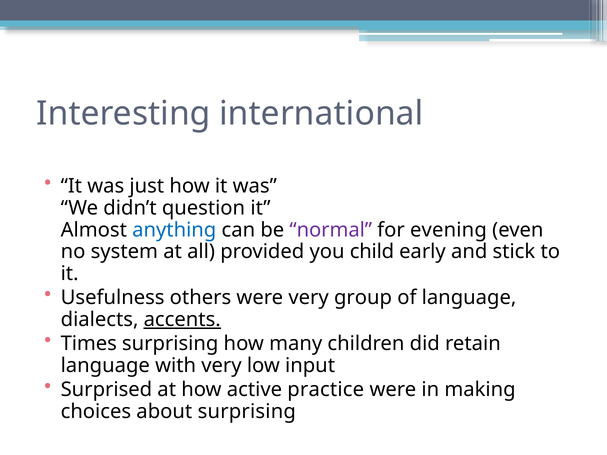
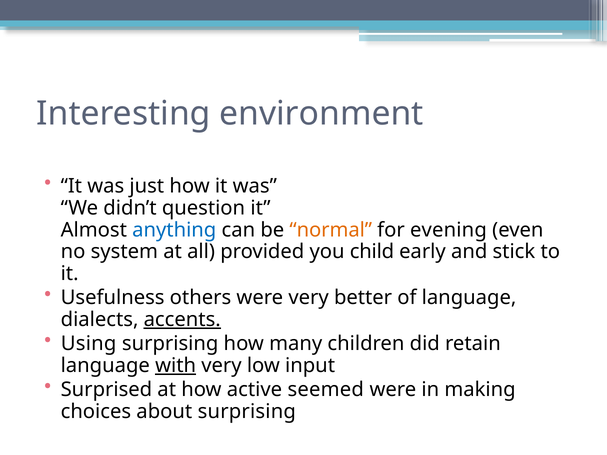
international: international -> environment
normal colour: purple -> orange
group: group -> better
Times: Times -> Using
with underline: none -> present
practice: practice -> seemed
